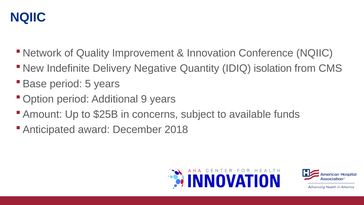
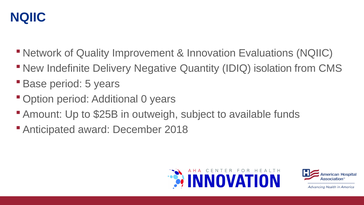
Conference: Conference -> Evaluations
9: 9 -> 0
concerns: concerns -> outweigh
